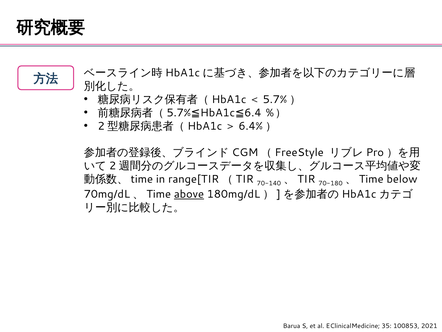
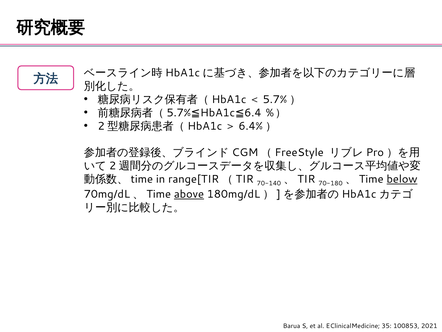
below underline: none -> present
